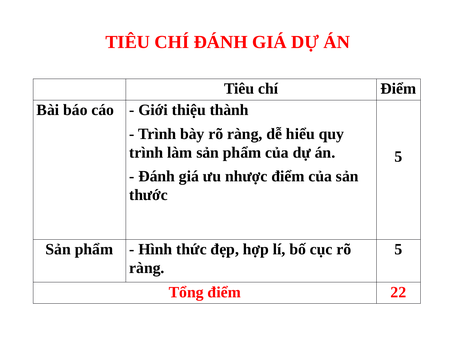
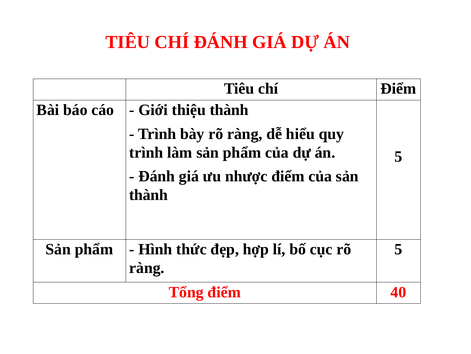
thước at (148, 195): thước -> thành
22: 22 -> 40
